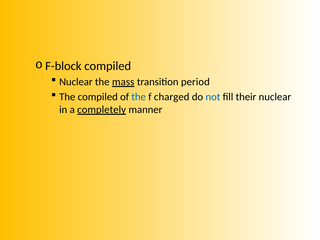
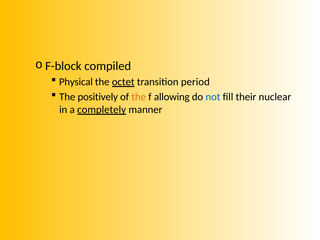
Nuclear at (76, 82): Nuclear -> Physical
mass: mass -> octet
The compiled: compiled -> positively
the at (139, 97) colour: blue -> orange
charged: charged -> allowing
